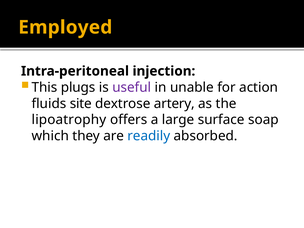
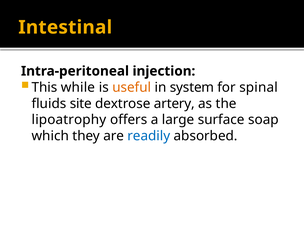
Employed: Employed -> Intestinal
plugs: plugs -> while
useful colour: purple -> orange
unable: unable -> system
action: action -> spinal
